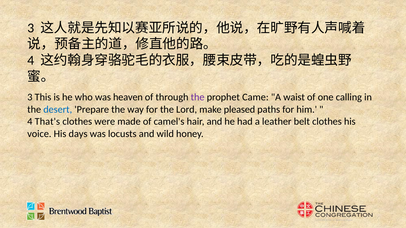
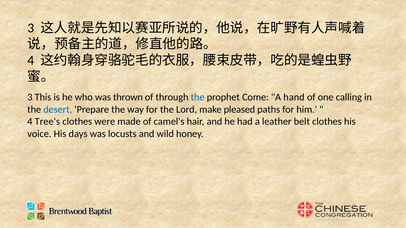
heaven: heaven -> thrown
the at (198, 97) colour: purple -> blue
Came: Came -> Come
waist: waist -> hand
That's: That's -> Tree's
